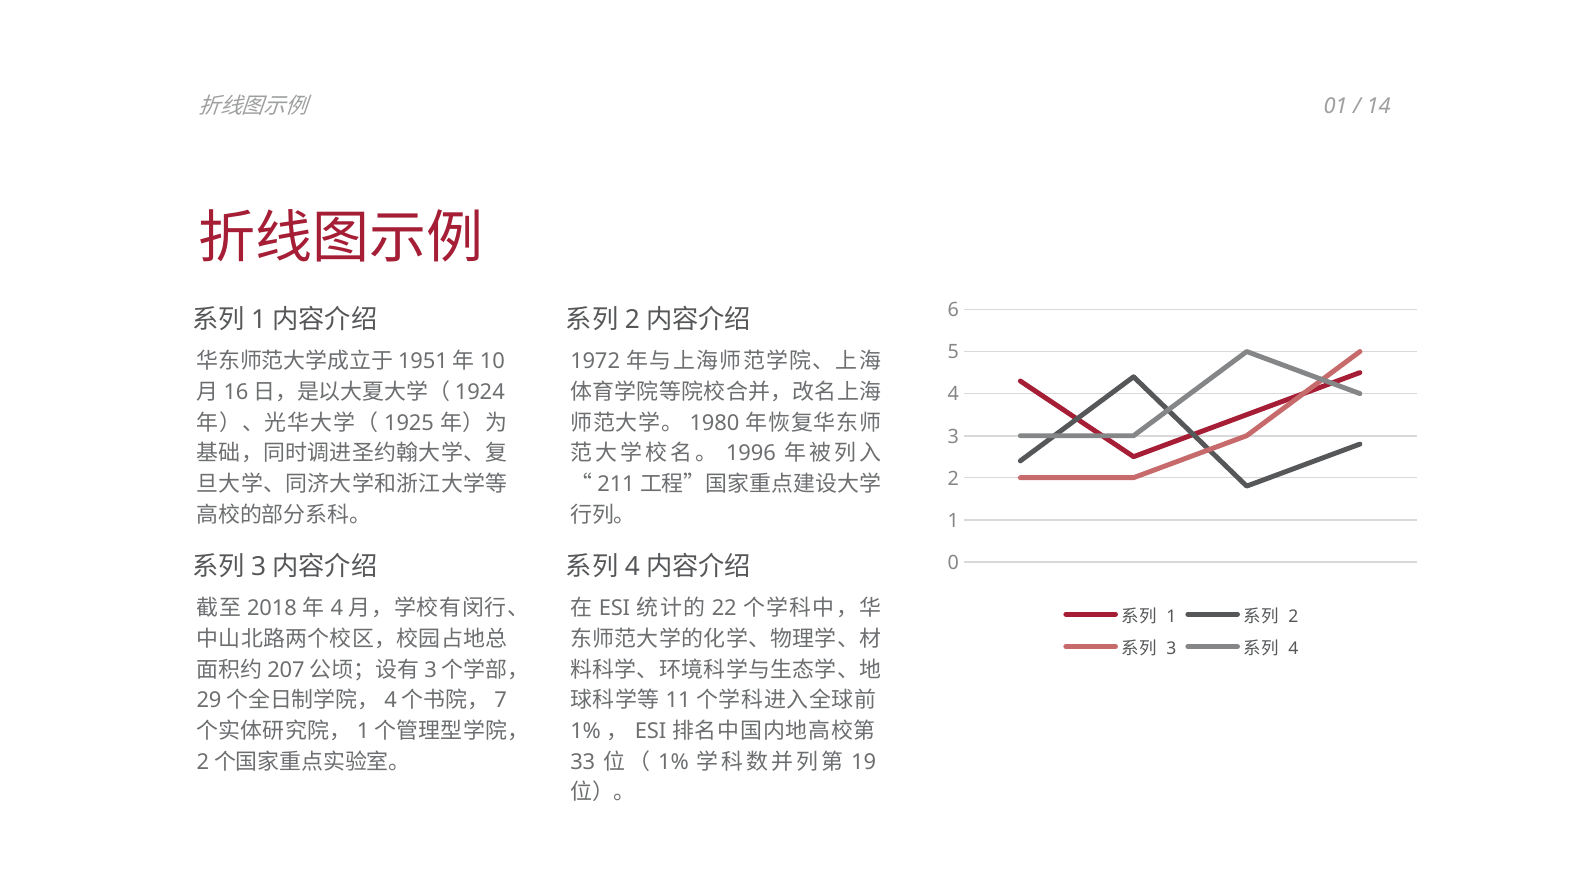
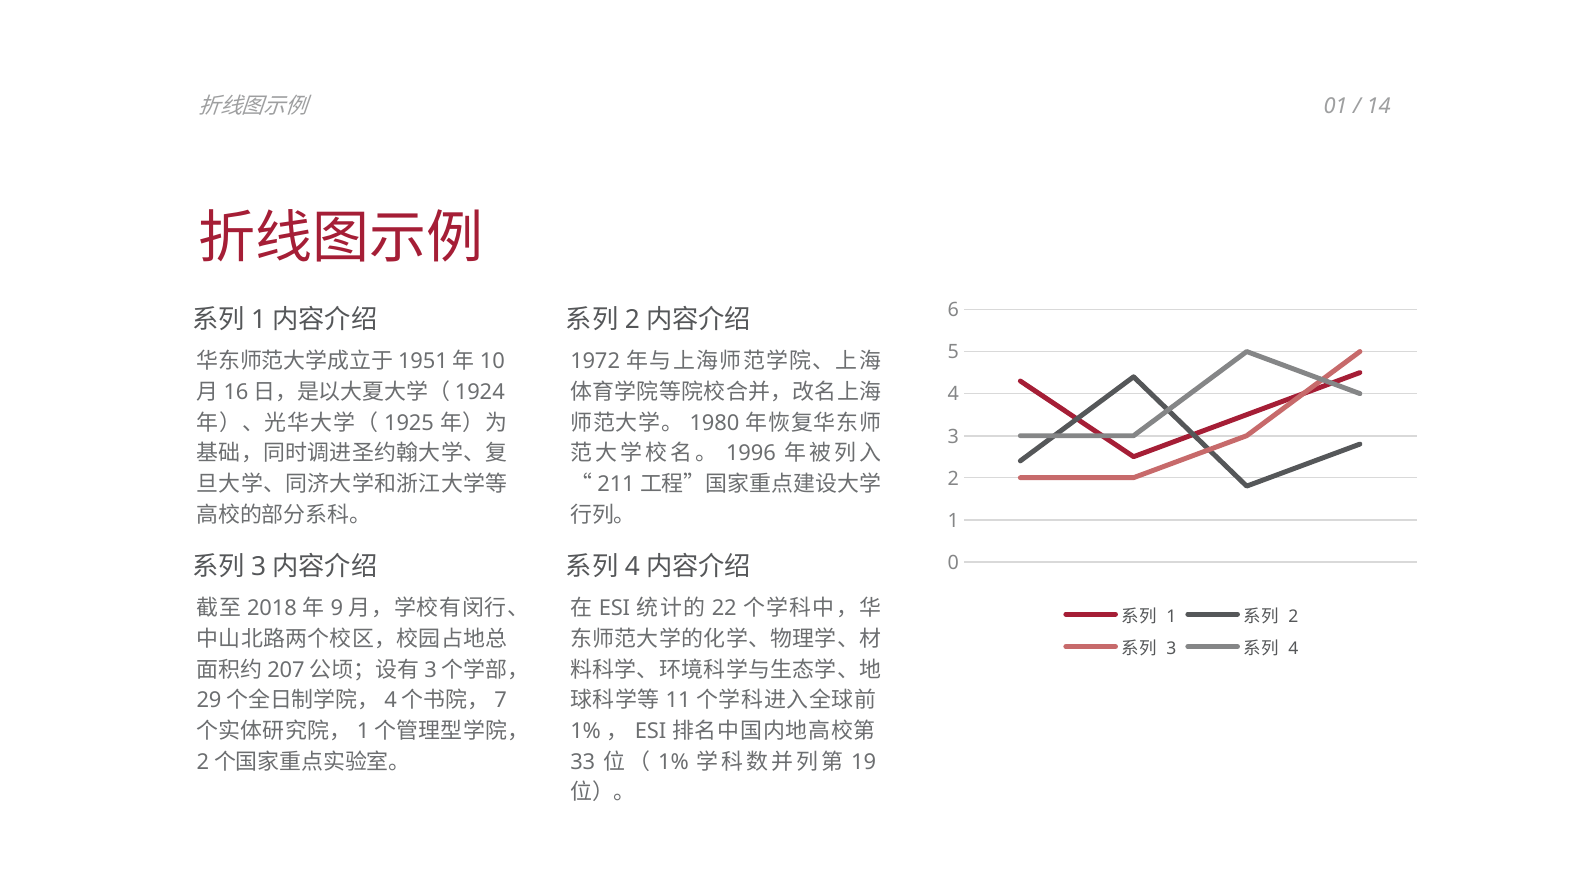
4 at (337, 609): 4 -> 9
